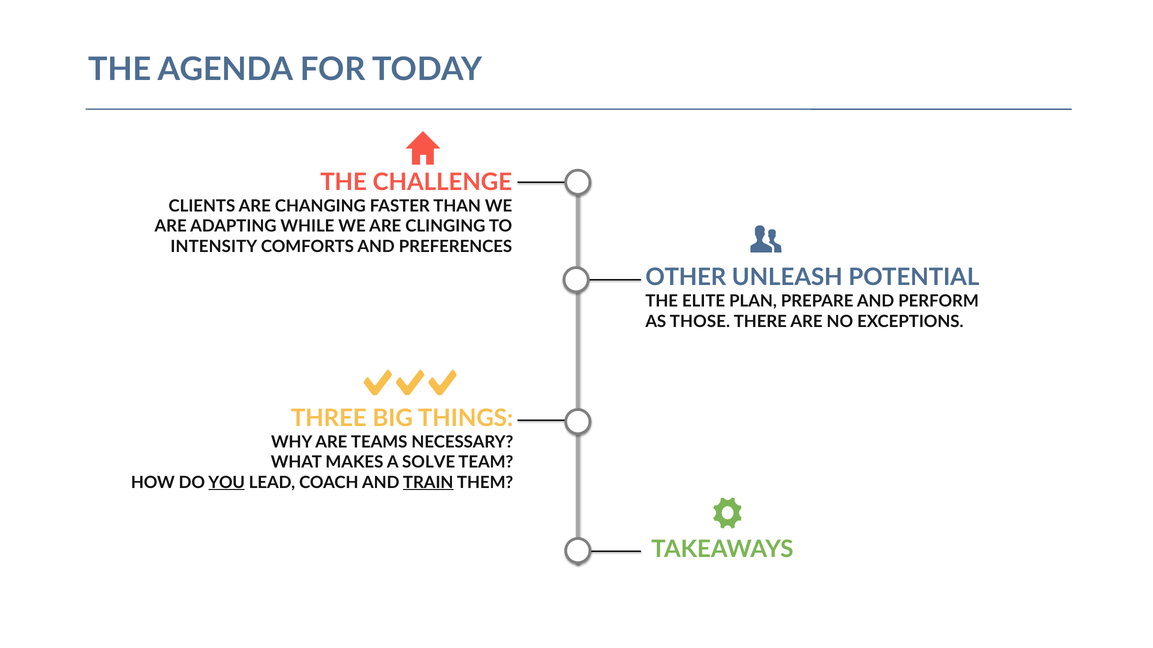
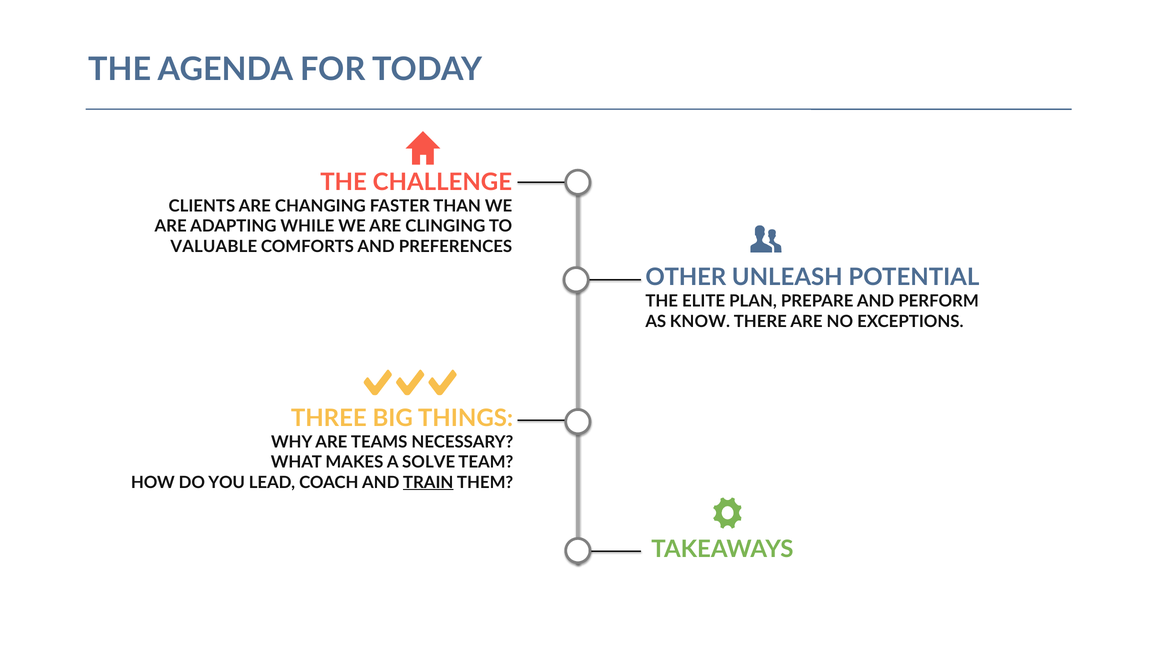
INTENSITY: INTENSITY -> VALUABLE
THOSE: THOSE -> KNOW
YOU underline: present -> none
